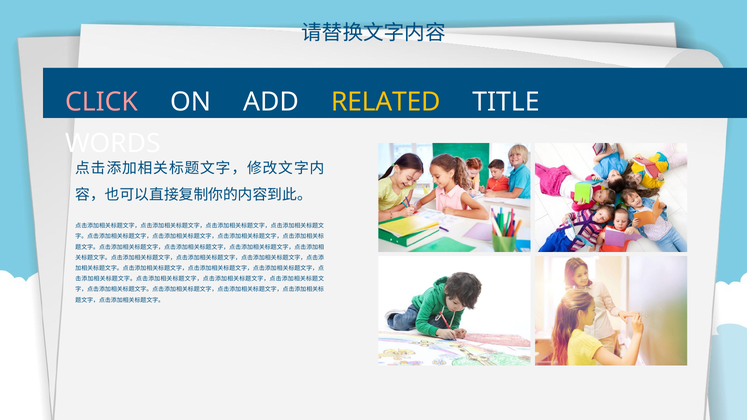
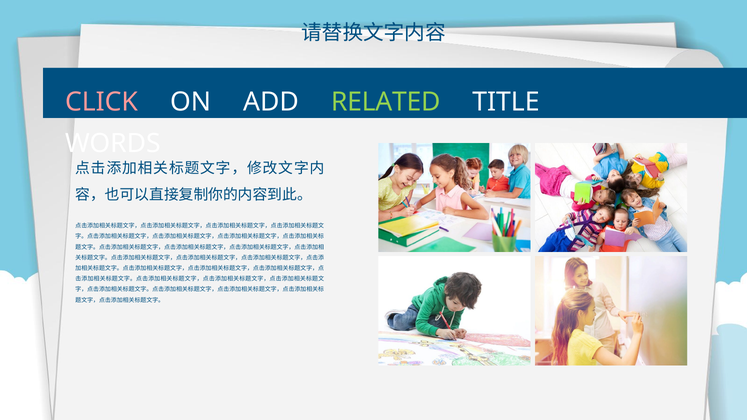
RELATED colour: yellow -> light green
